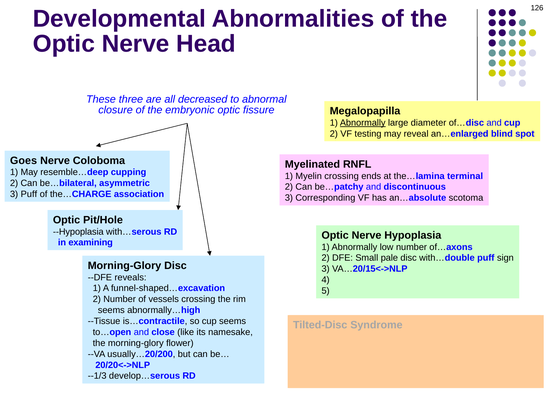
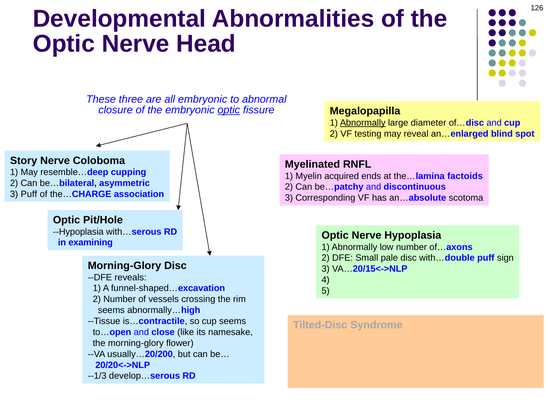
all decreased: decreased -> embryonic
optic at (229, 110) underline: none -> present
Goes: Goes -> Story
Myelin crossing: crossing -> acquired
terminal: terminal -> factoids
